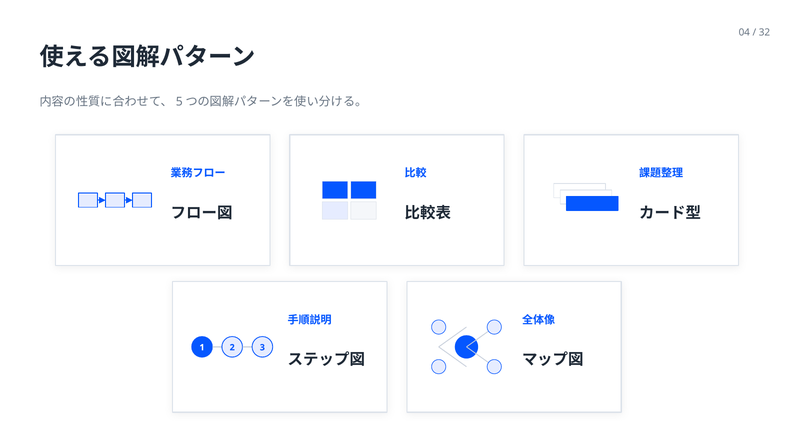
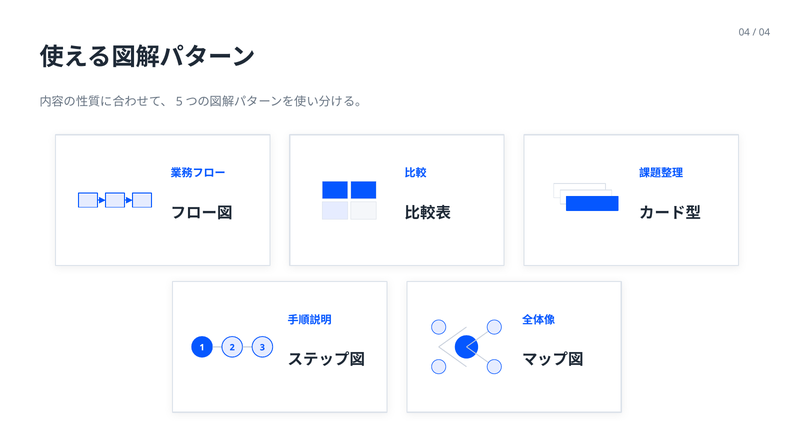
32 at (764, 32): 32 -> 04
